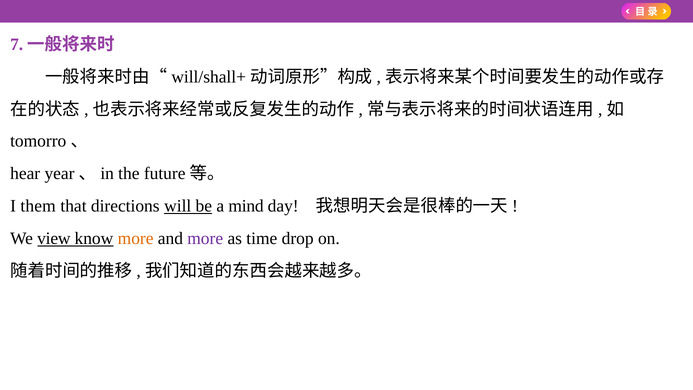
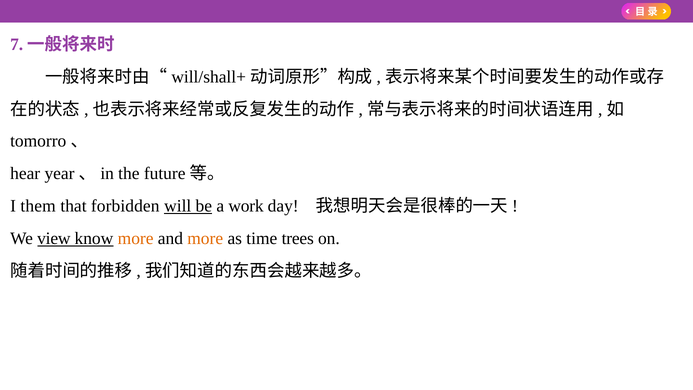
directions: directions -> forbidden
mind: mind -> work
more at (205, 238) colour: purple -> orange
drop: drop -> trees
